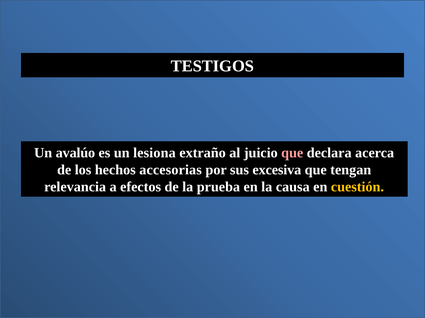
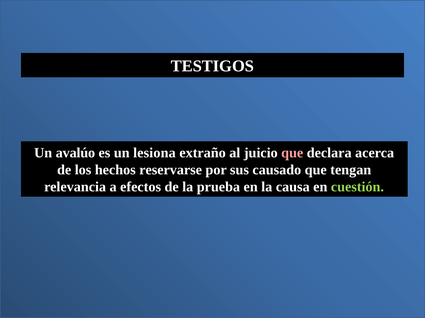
accesorias: accesorias -> reservarse
excesiva: excesiva -> causado
cuestión colour: yellow -> light green
